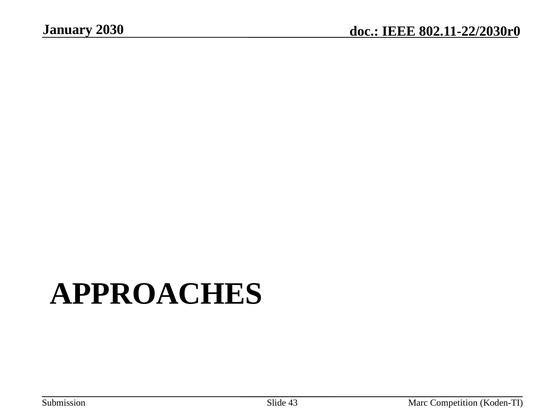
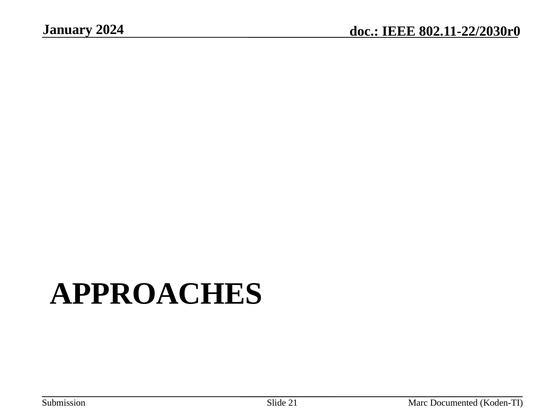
2030: 2030 -> 2024
43: 43 -> 21
Competition: Competition -> Documented
